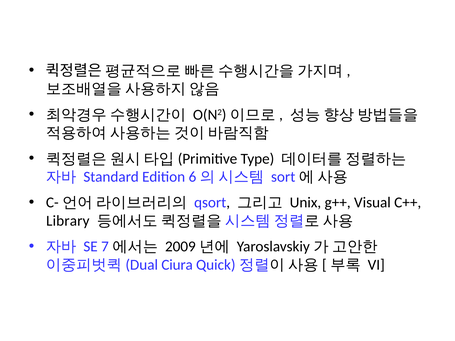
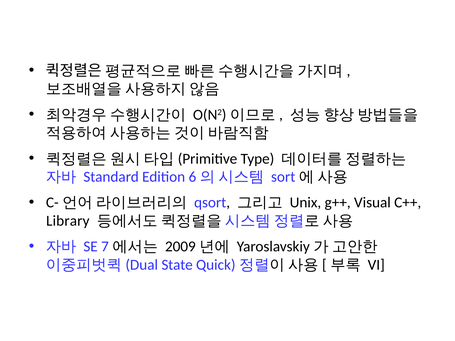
Ciura: Ciura -> State
